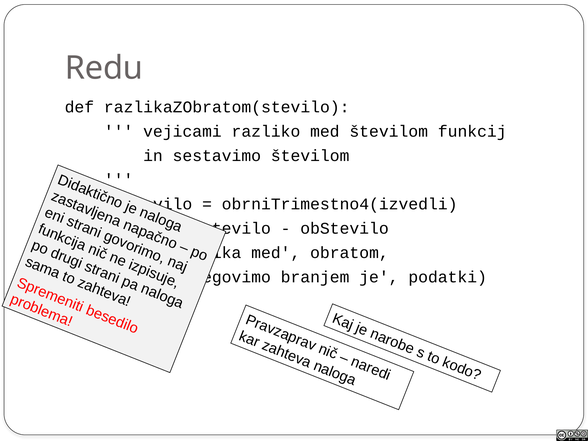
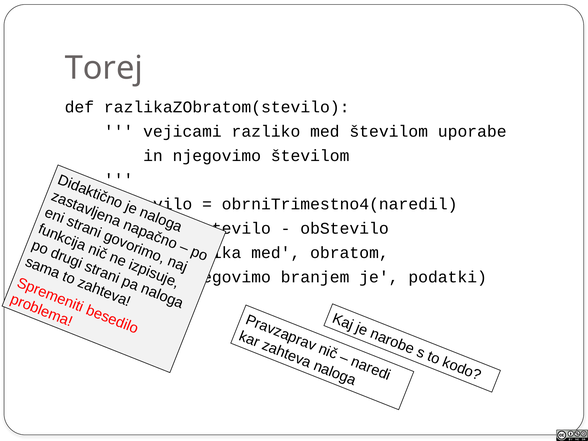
Redu: Redu -> Torej
funkcij: funkcij -> uporabe
sestavimo at (217, 156): sestavimo -> njegovimo
obrniTrimestno4(izvedli: obrniTrimestno4(izvedli -> obrniTrimestno4(naredil
